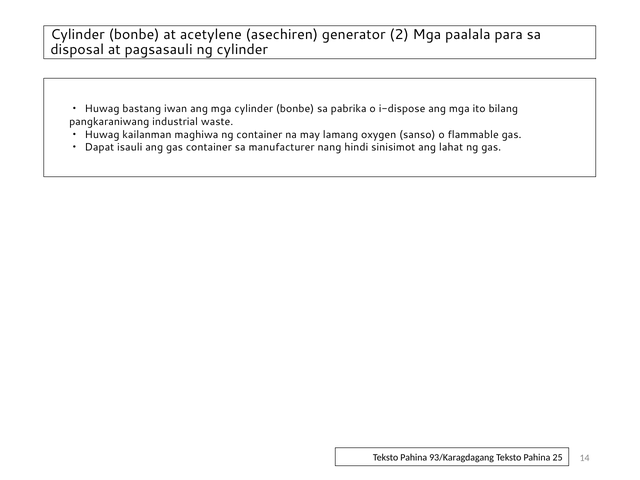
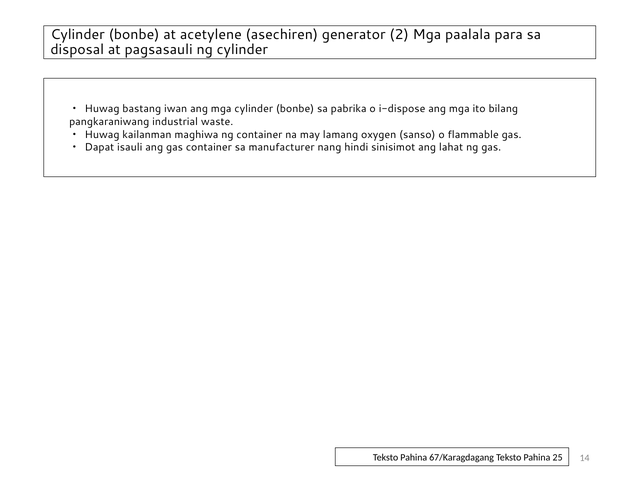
93/Karagdagang: 93/Karagdagang -> 67/Karagdagang
